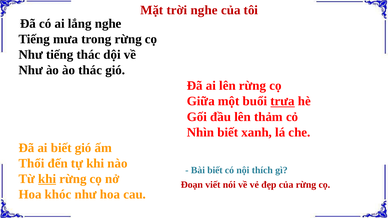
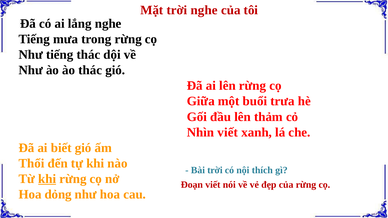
trưa underline: present -> none
Nhìn biết: biết -> viết
Bài biết: biết -> trời
khóc: khóc -> dỏng
